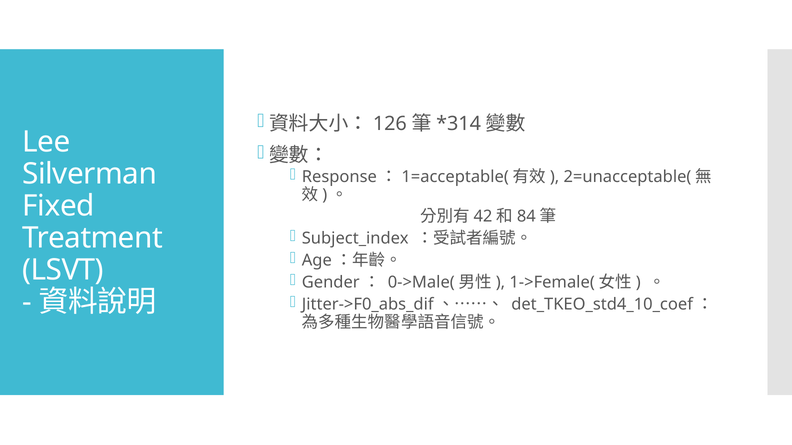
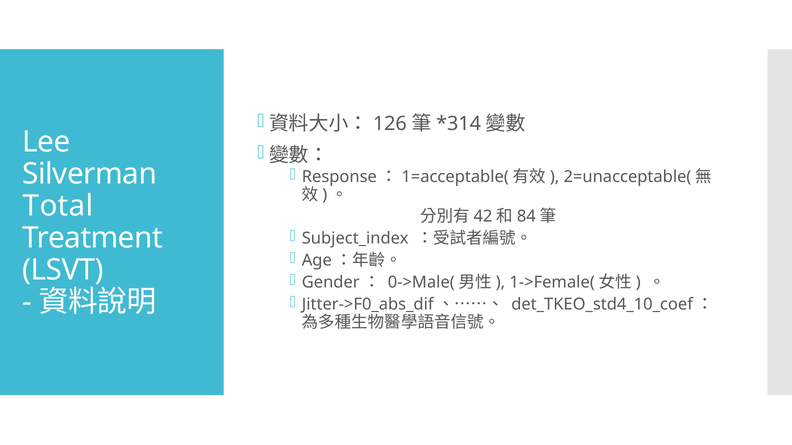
Fixed: Fixed -> Total
